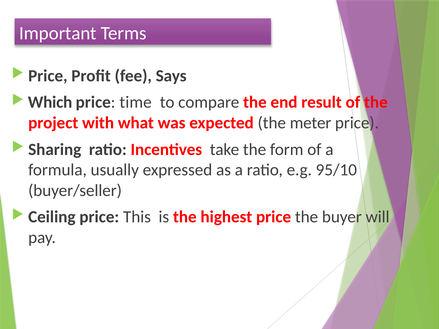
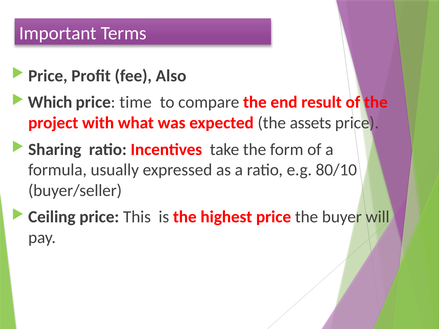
Says: Says -> Also
meter: meter -> assets
95/10: 95/10 -> 80/10
